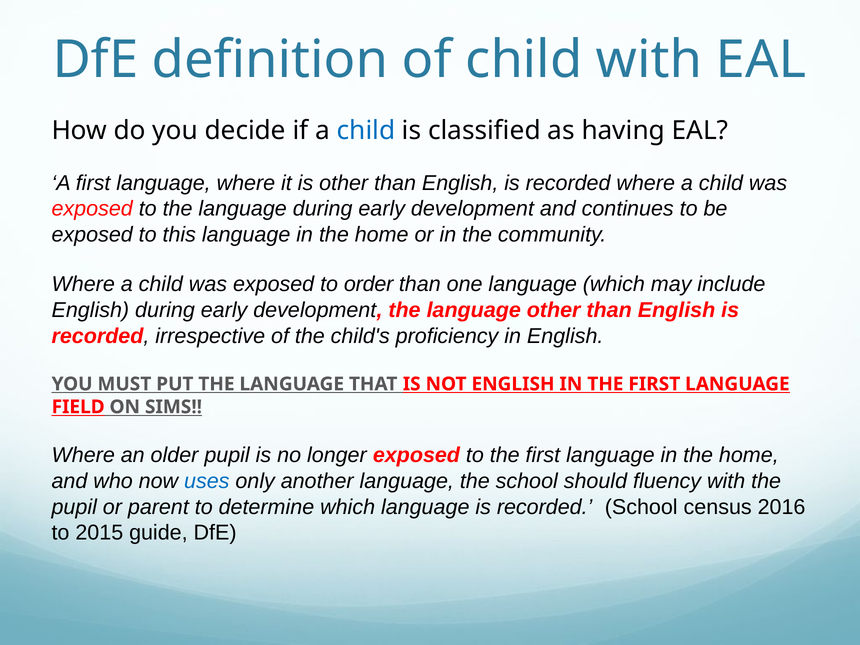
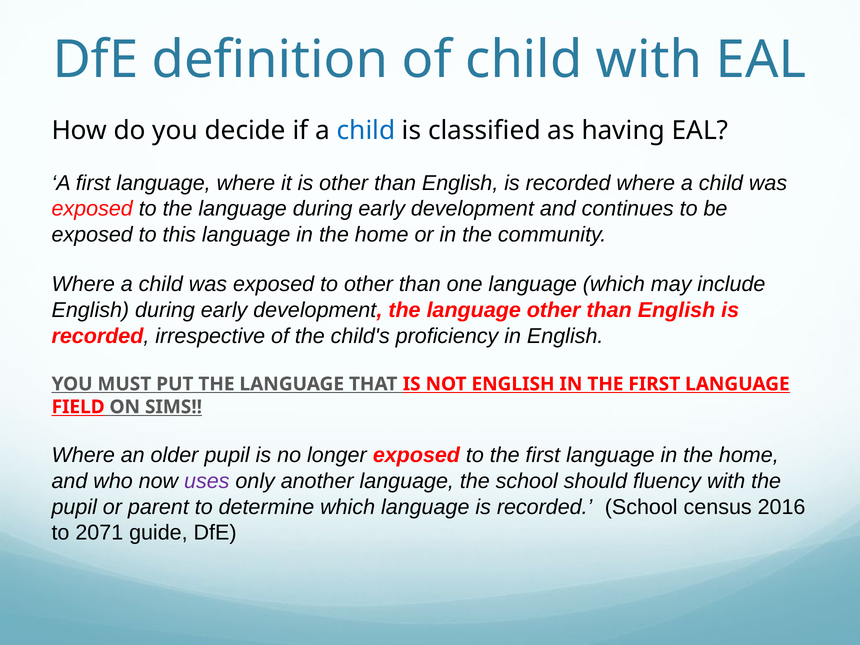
to order: order -> other
uses colour: blue -> purple
2015: 2015 -> 2071
